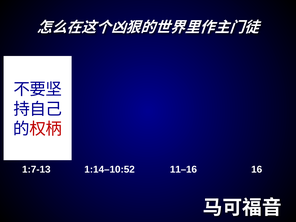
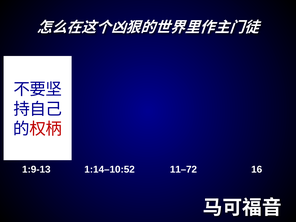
1:7-13: 1:7-13 -> 1:9-13
11–16: 11–16 -> 11–72
